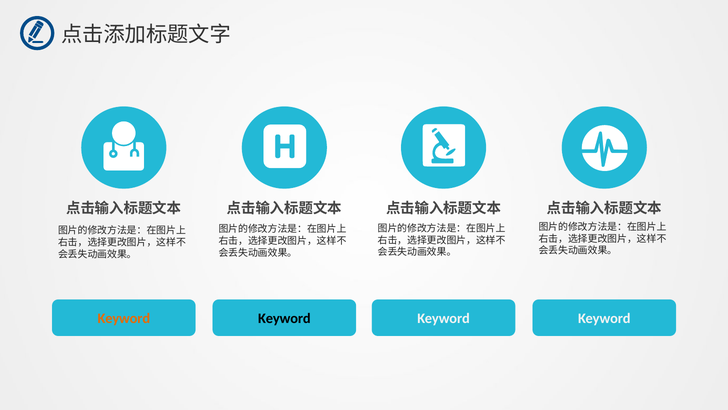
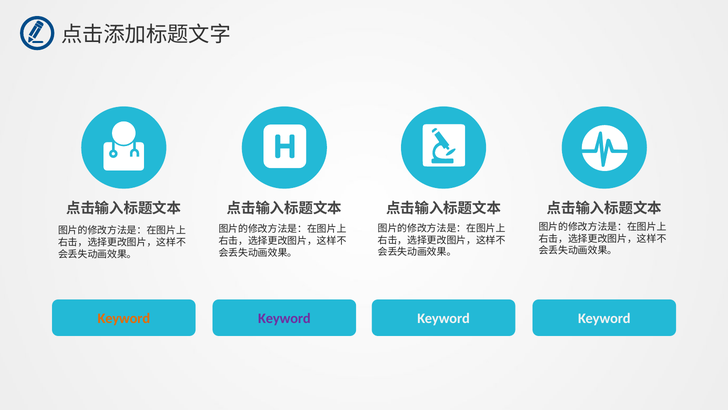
Keyword at (284, 318) colour: black -> purple
